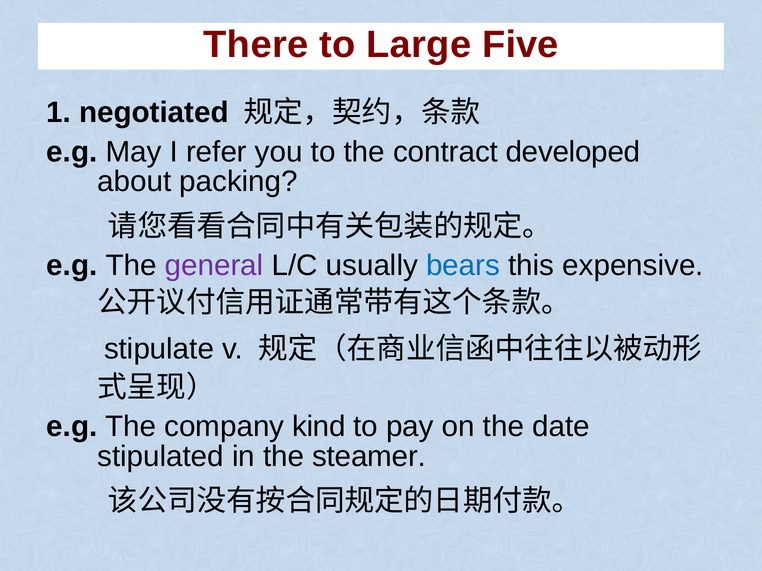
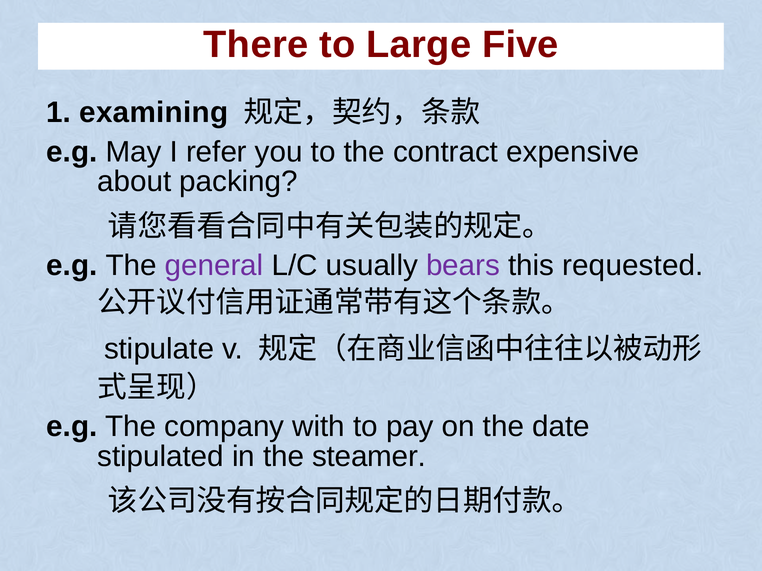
negotiated: negotiated -> examining
developed: developed -> expensive
bears colour: blue -> purple
expensive: expensive -> requested
kind: kind -> with
